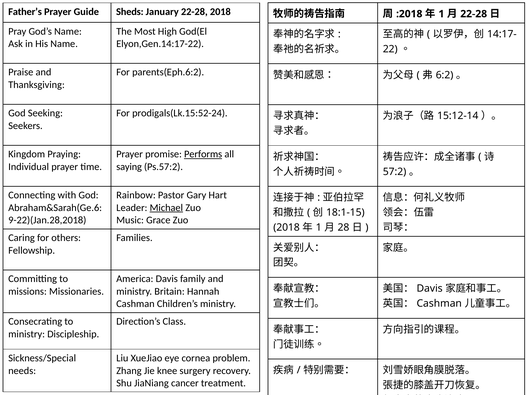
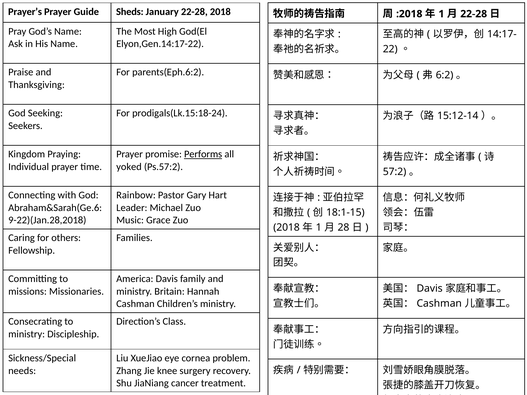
Father’s: Father’s -> Prayer’s
prodigals(Lk.15:52-24: prodigals(Lk.15:52-24 -> prodigals(Lk.15:18-24
saying: saying -> yoked
Michael underline: present -> none
